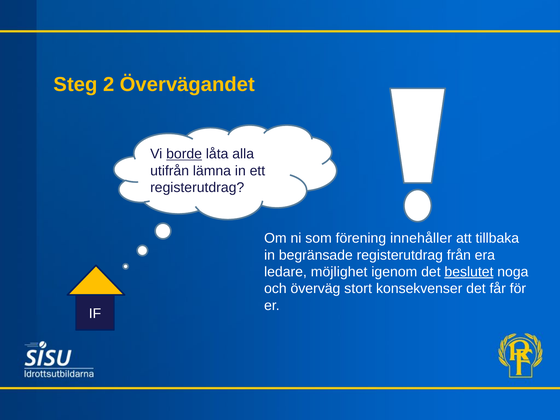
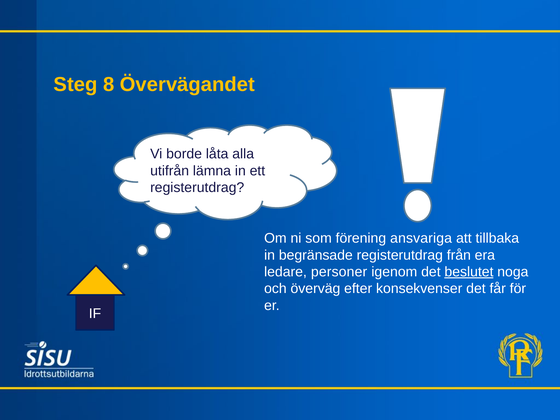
2: 2 -> 8
borde underline: present -> none
innehåller: innehåller -> ansvariga
möjlighet: möjlighet -> personer
stort: stort -> efter
